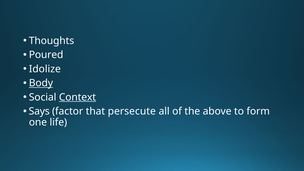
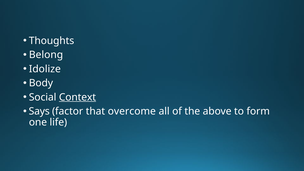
Poured: Poured -> Belong
Body underline: present -> none
persecute: persecute -> overcome
